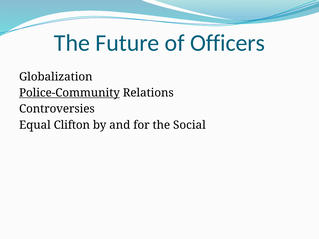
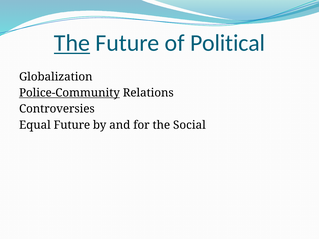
The at (72, 43) underline: none -> present
Officers: Officers -> Political
Equal Clifton: Clifton -> Future
